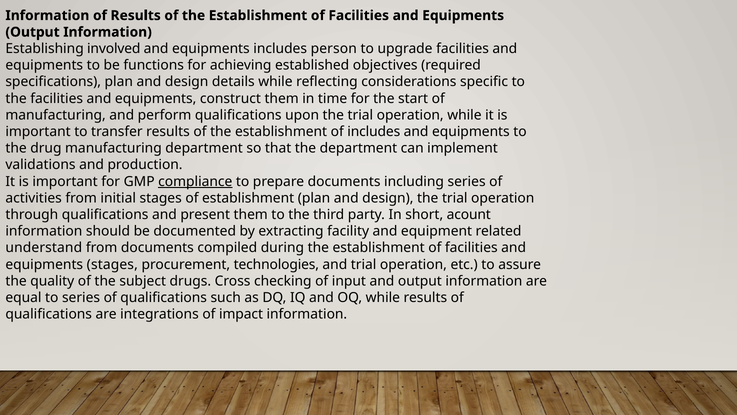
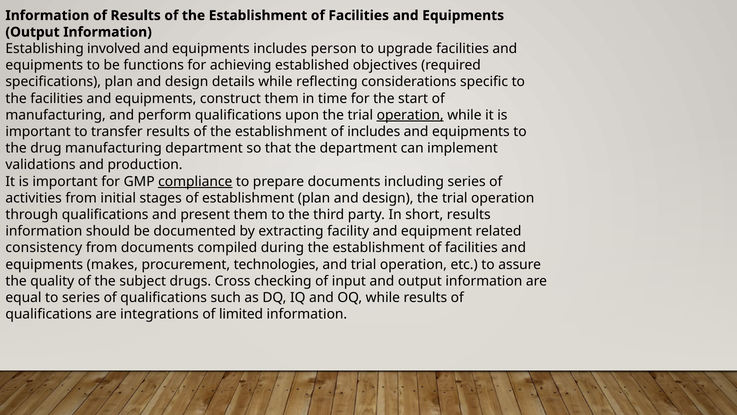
operation at (410, 115) underline: none -> present
short acount: acount -> results
understand: understand -> consistency
equipments stages: stages -> makes
impact: impact -> limited
